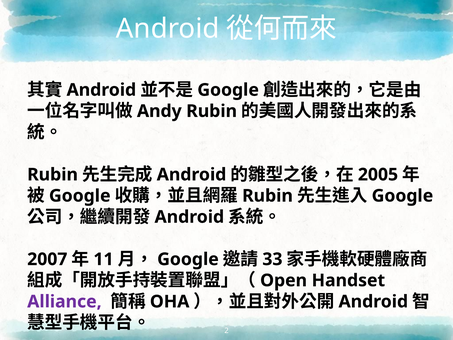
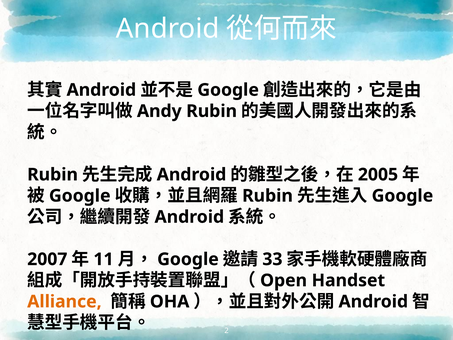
Alliance colour: purple -> orange
